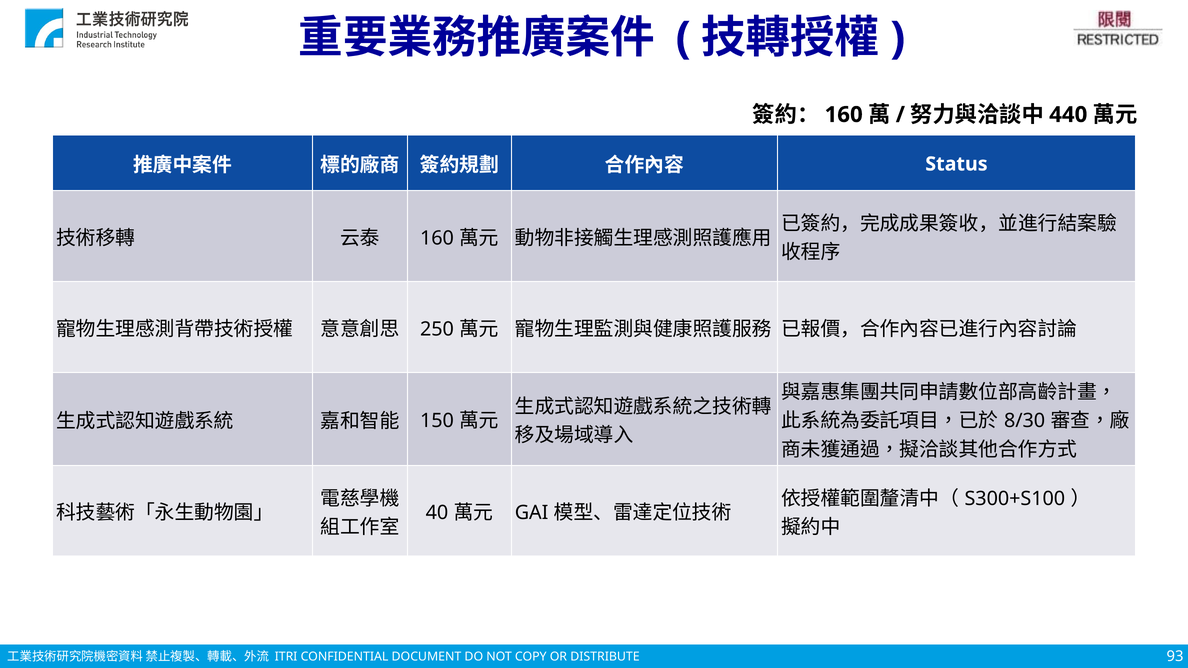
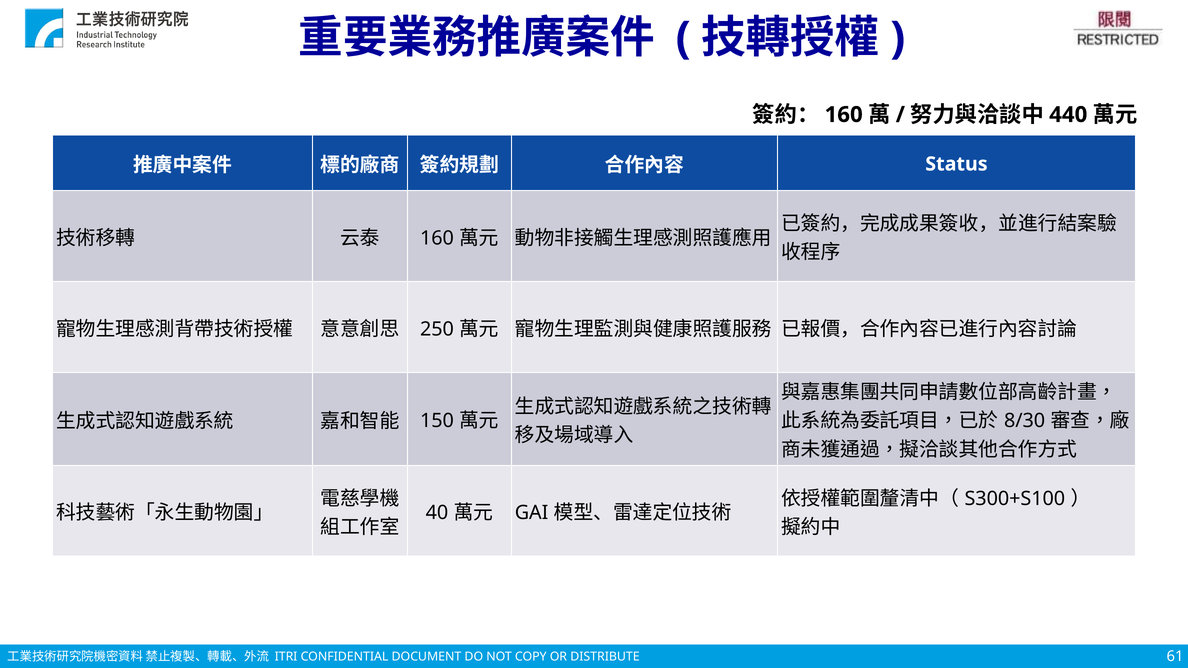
93: 93 -> 61
